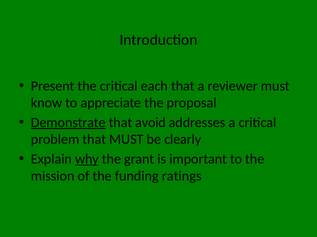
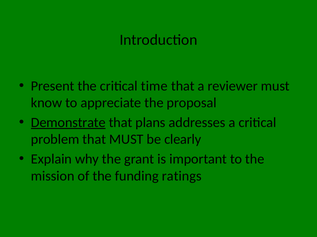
each: each -> time
avoid: avoid -> plans
why underline: present -> none
